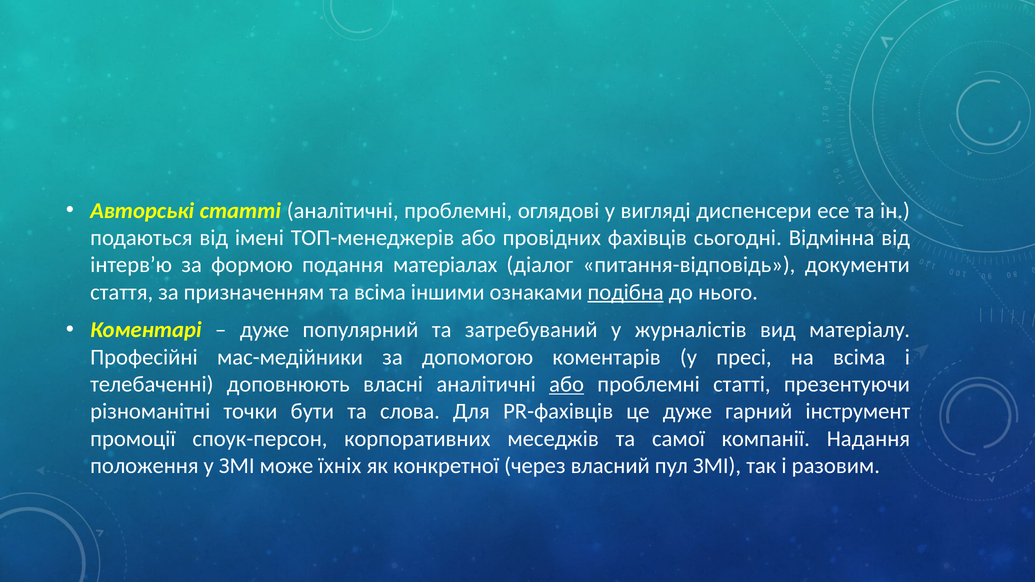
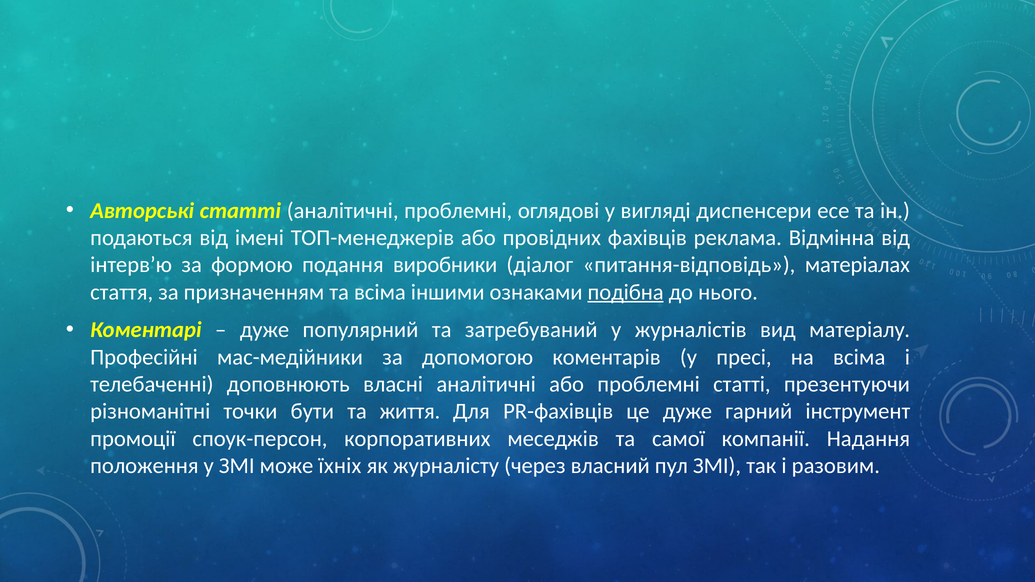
сьогодні: сьогодні -> реклама
матеріалах: матеріалах -> виробники
документи: документи -> матеріалах
або at (567, 384) underline: present -> none
слова: слова -> життя
конкретної: конкретної -> журналісту
